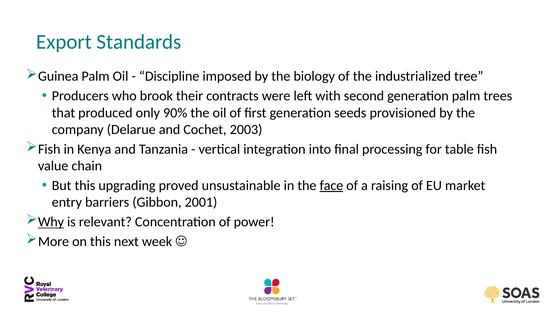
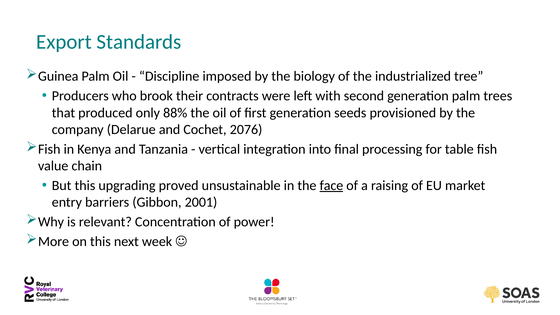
90%: 90% -> 88%
2003: 2003 -> 2076
Why underline: present -> none
